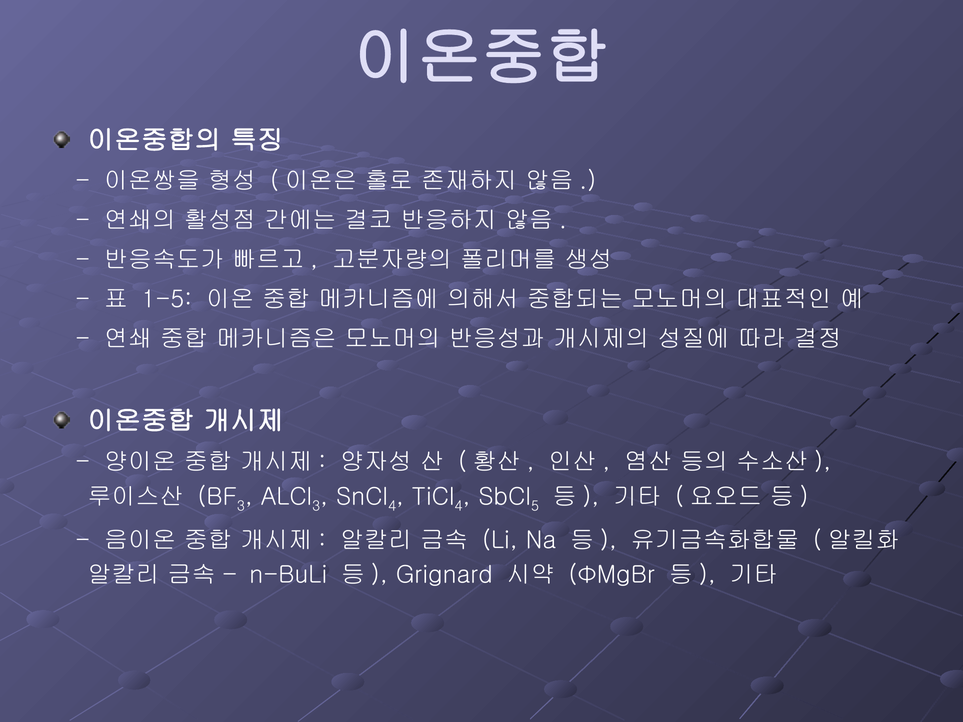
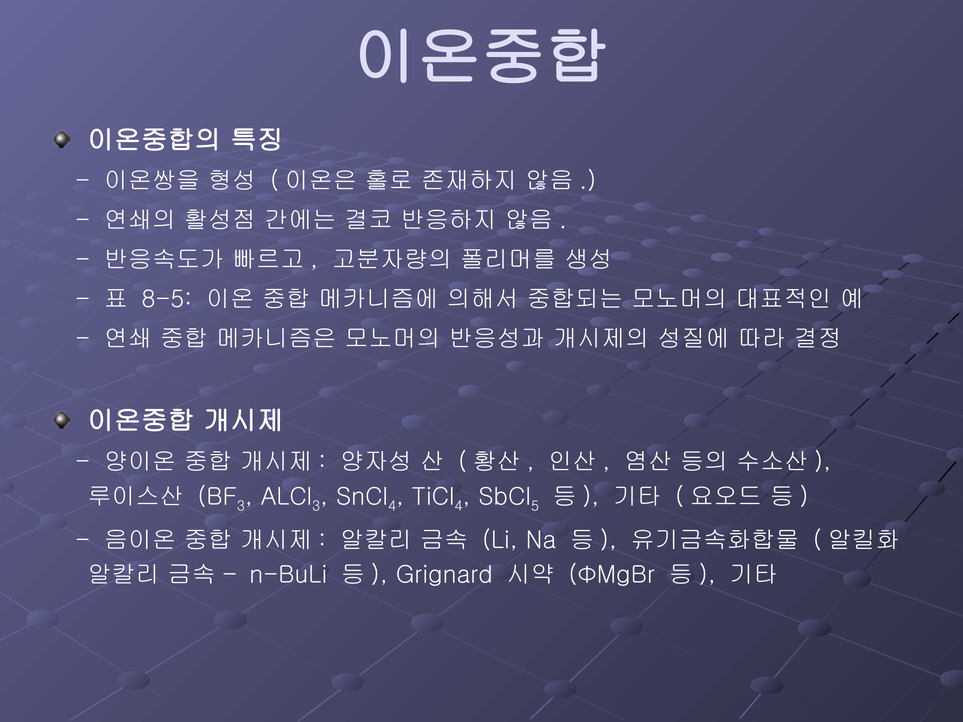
1-5: 1-5 -> 8-5
